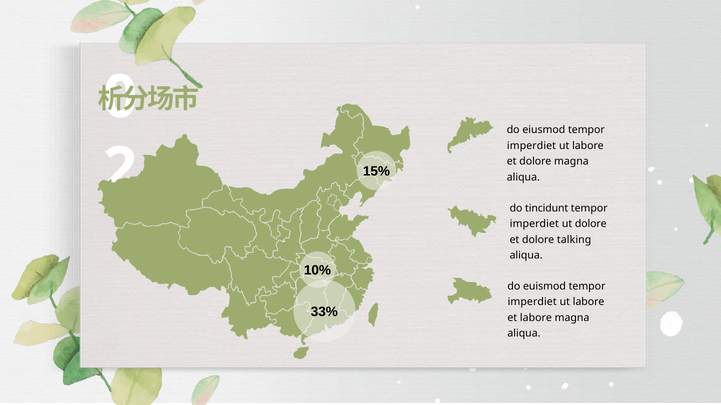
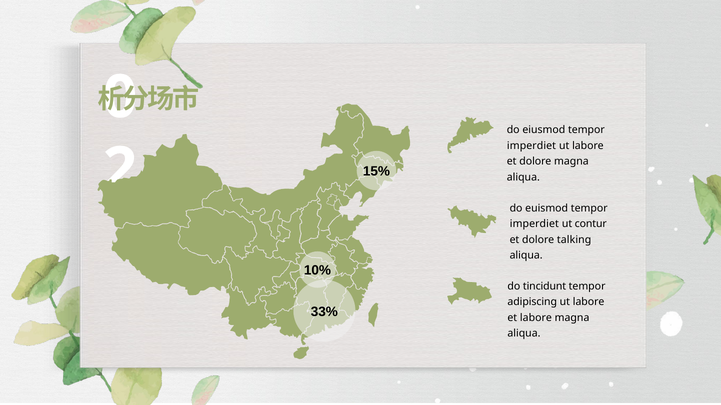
tincidunt: tincidunt -> euismod
ut dolore: dolore -> contur
euismod: euismod -> tincidunt
imperdiet at (532, 302): imperdiet -> adipiscing
